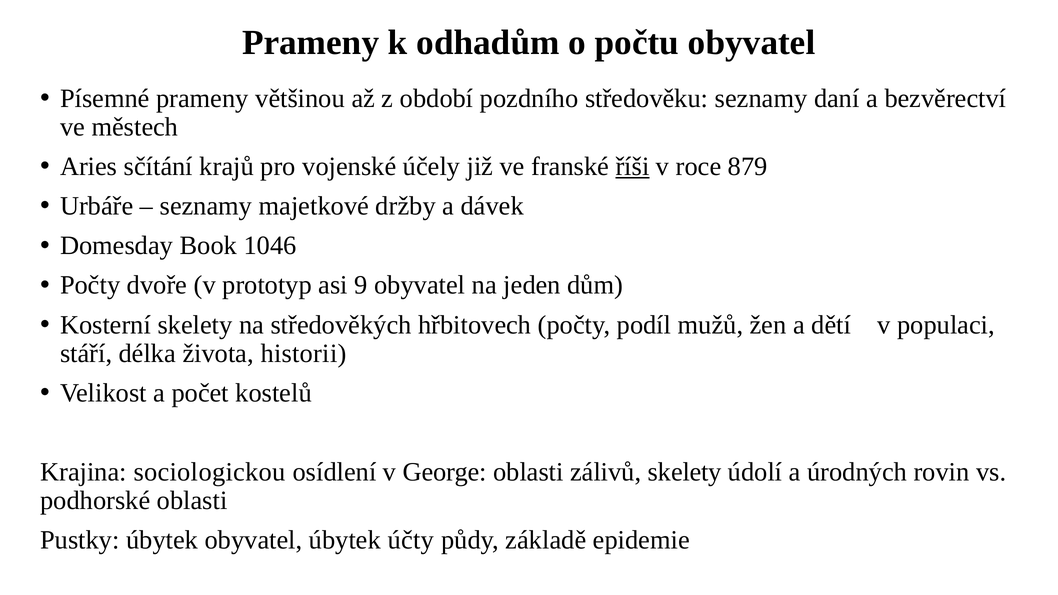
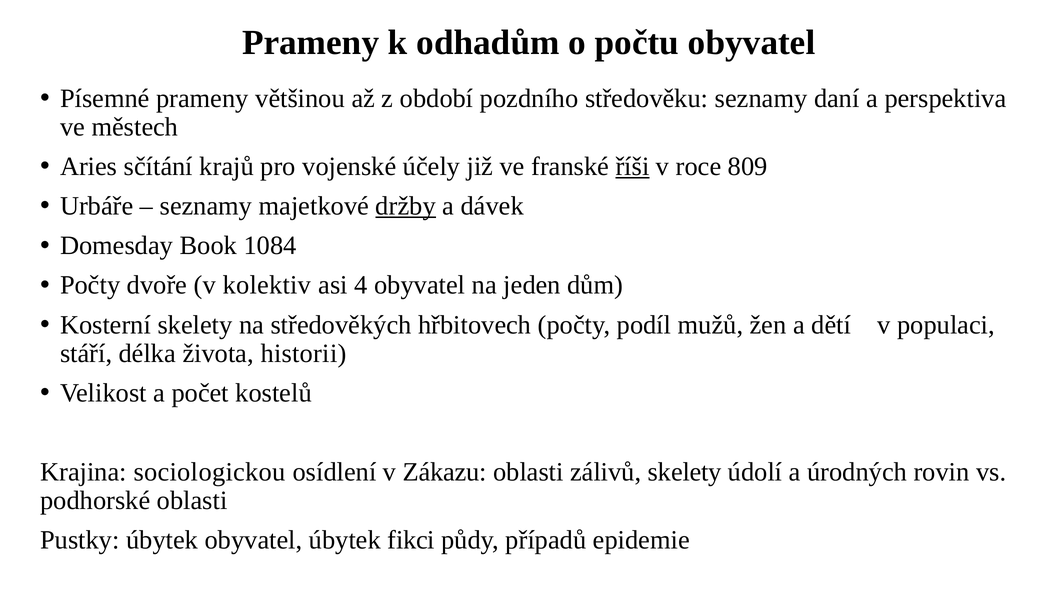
bezvěrectví: bezvěrectví -> perspektiva
879: 879 -> 809
držby underline: none -> present
1046: 1046 -> 1084
prototyp: prototyp -> kolektiv
9: 9 -> 4
George: George -> Zákazu
účty: účty -> fikci
základě: základě -> případů
